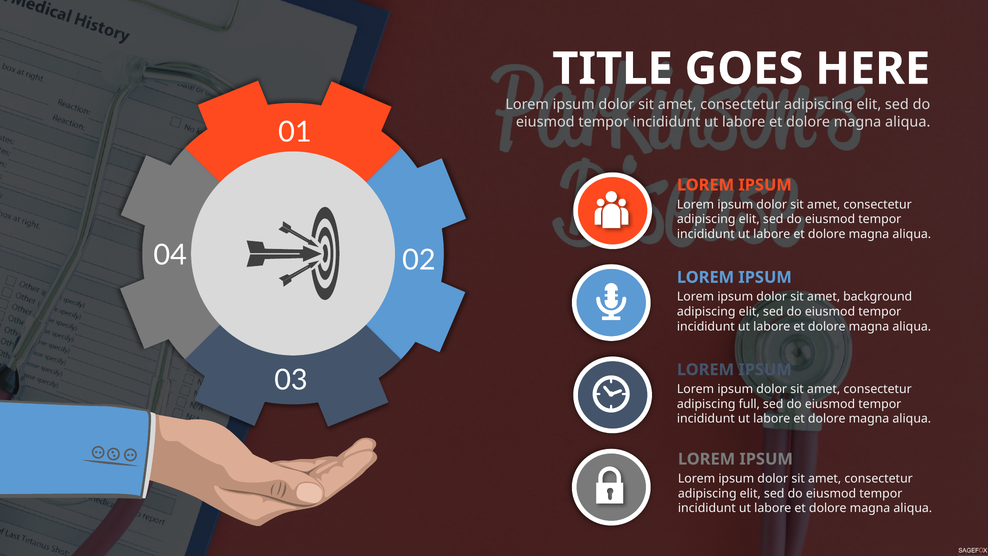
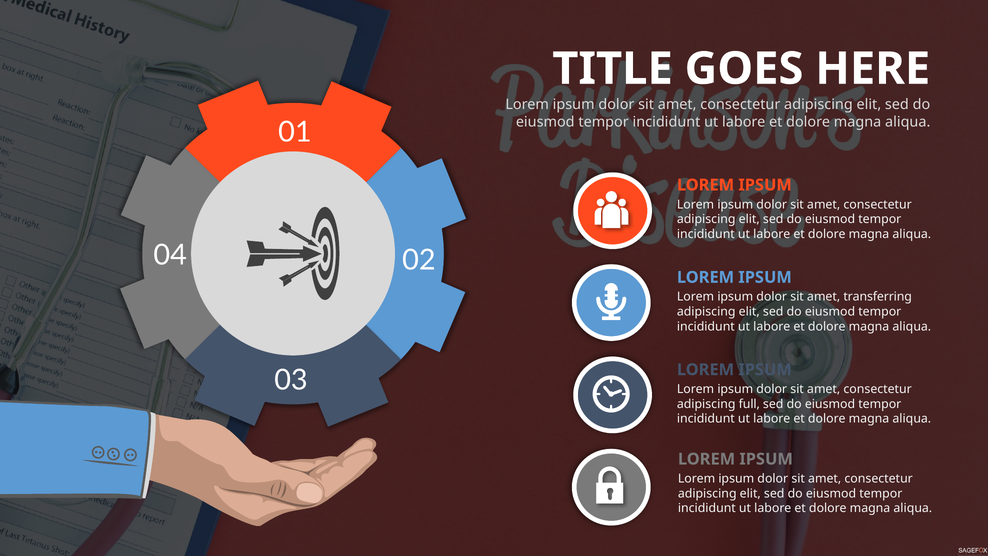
background: background -> transferring
